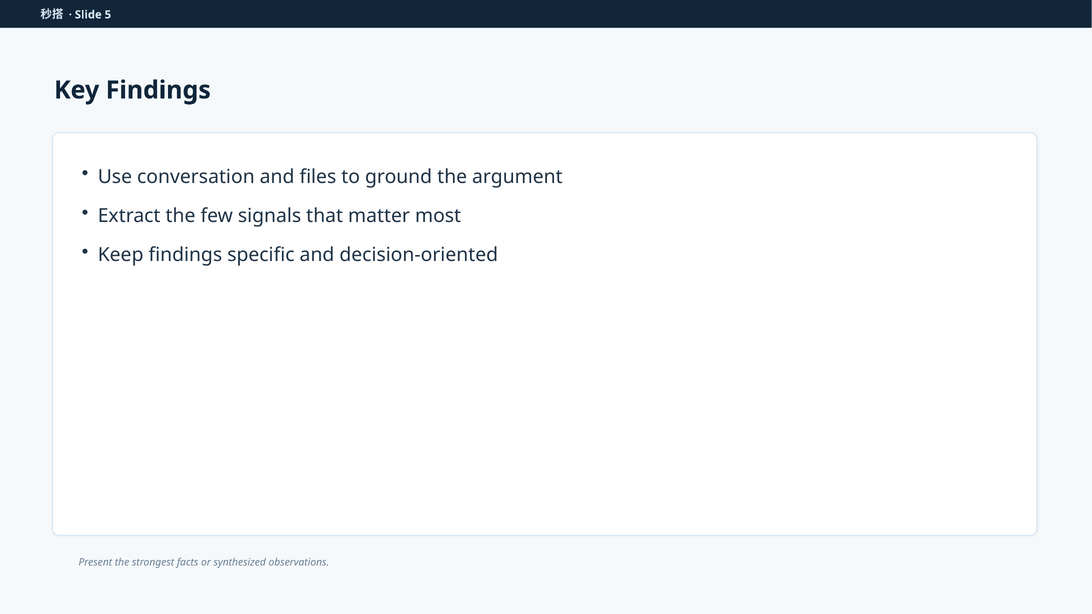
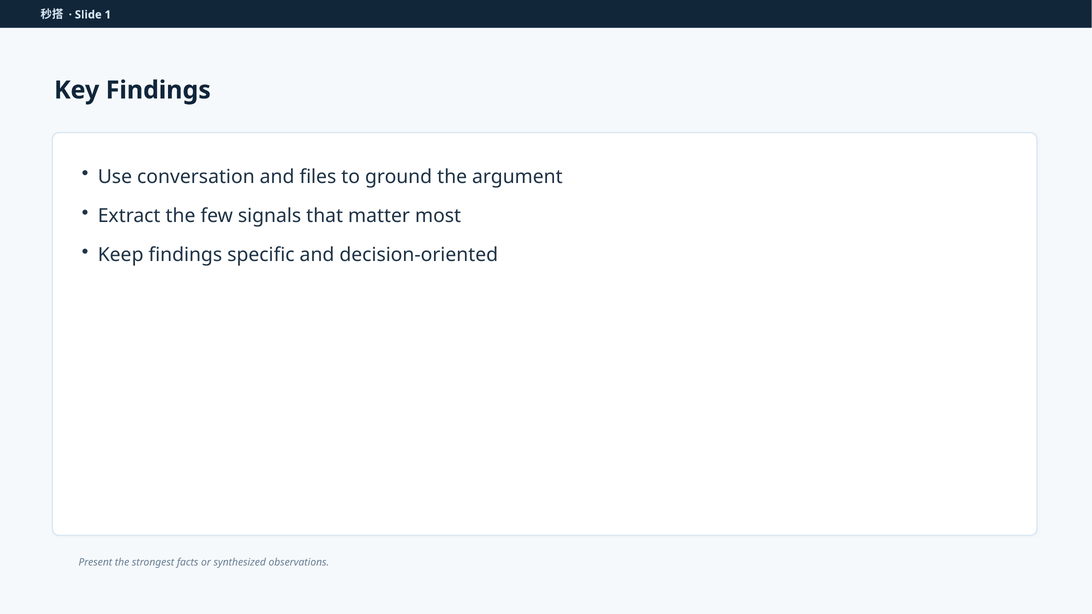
5: 5 -> 1
